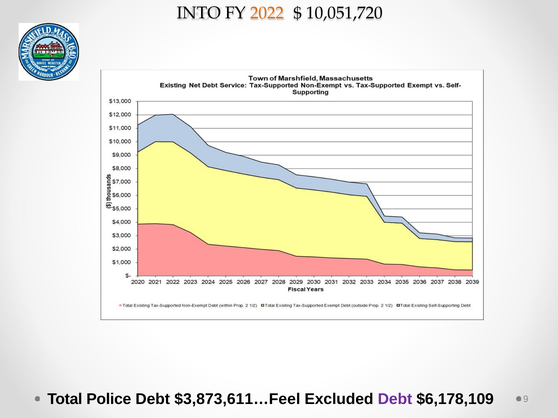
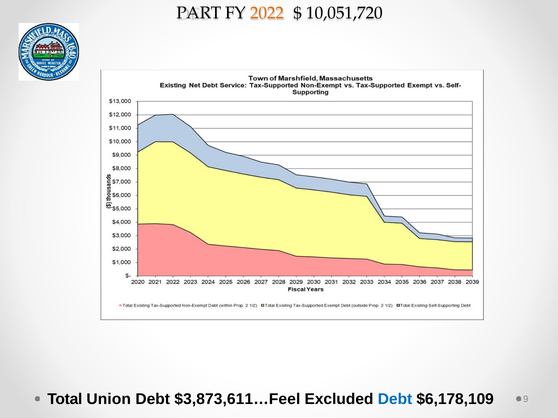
INTO: INTO -> PART
Police: Police -> Union
Debt at (395, 400) colour: purple -> blue
